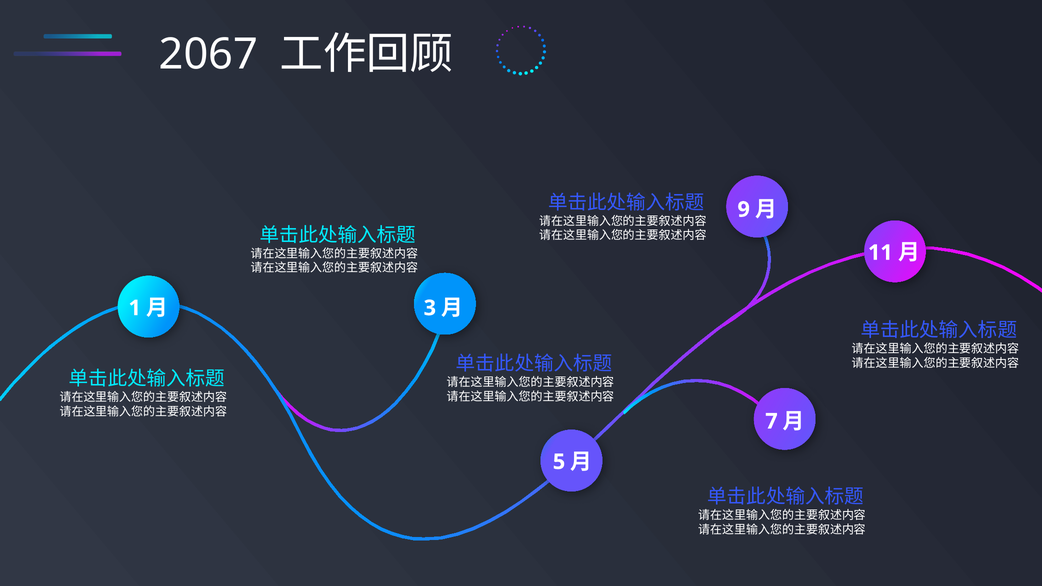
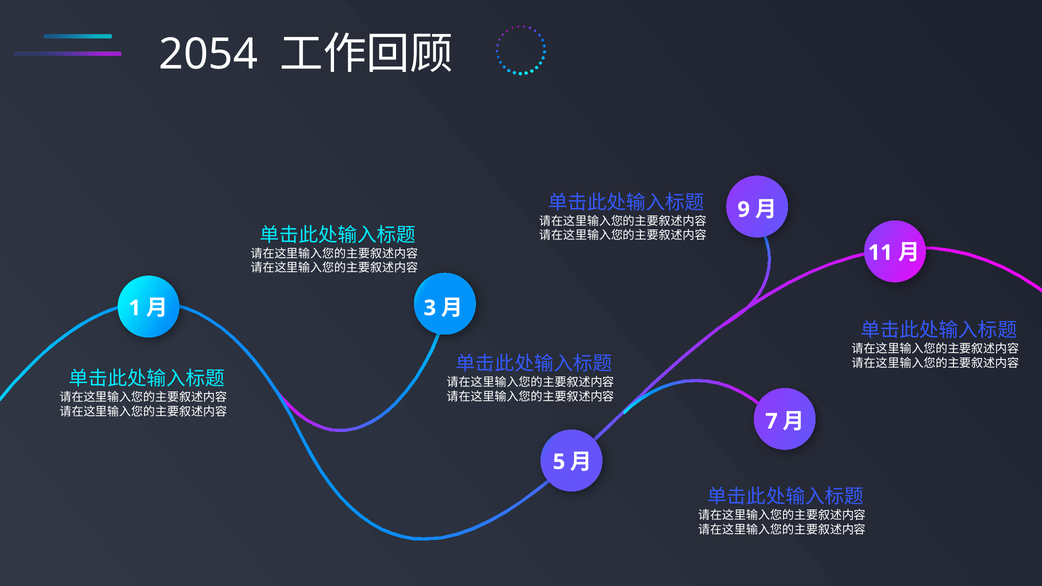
2067: 2067 -> 2054
